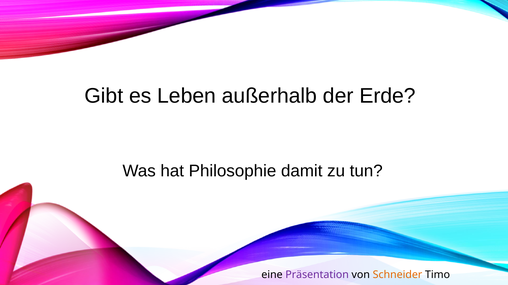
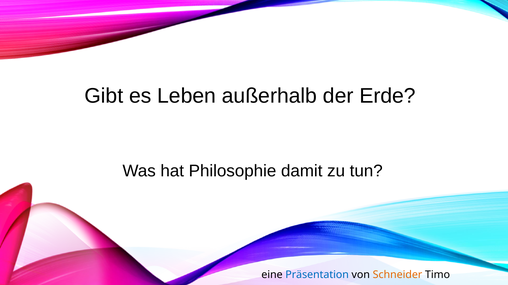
Präsentation colour: purple -> blue
